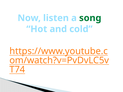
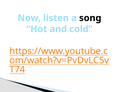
song colour: green -> black
